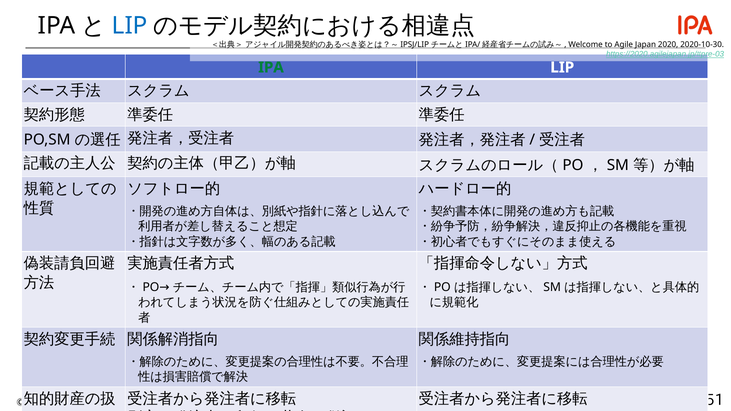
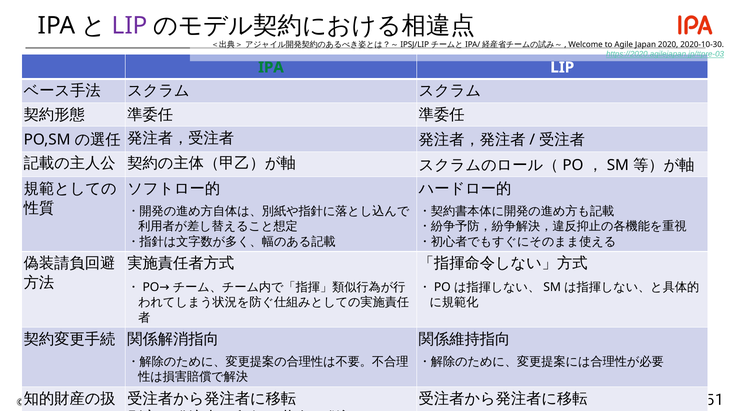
LIP at (130, 26) colour: blue -> purple
